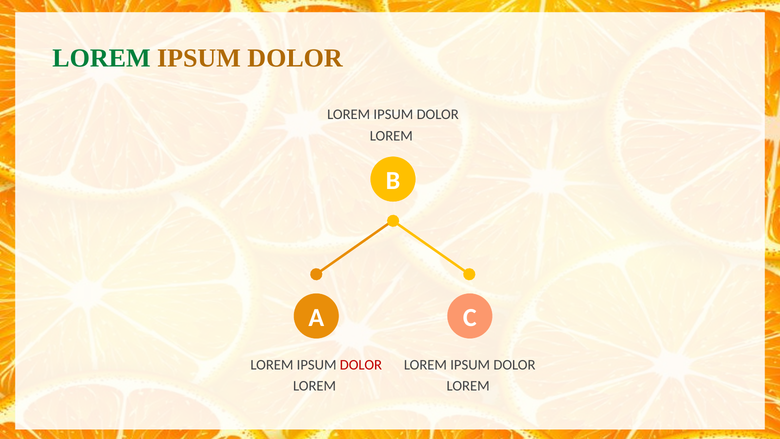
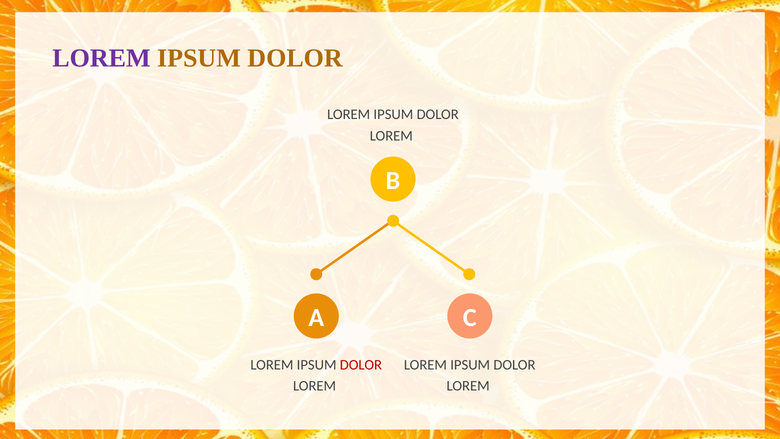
LOREM at (101, 58) colour: green -> purple
